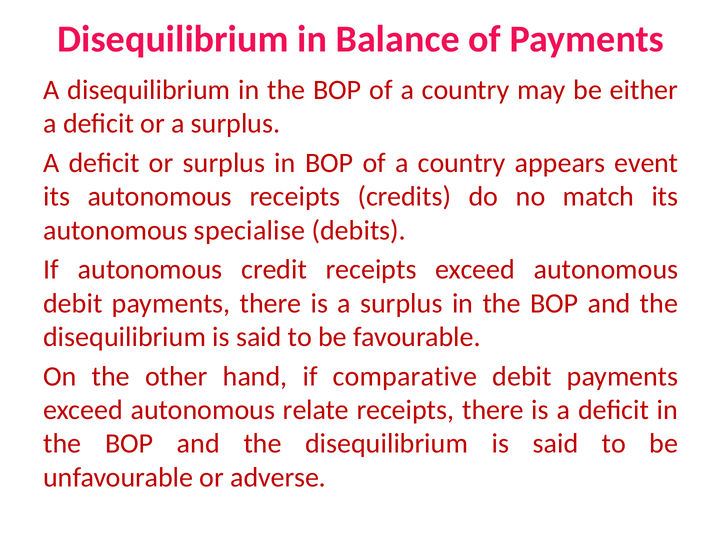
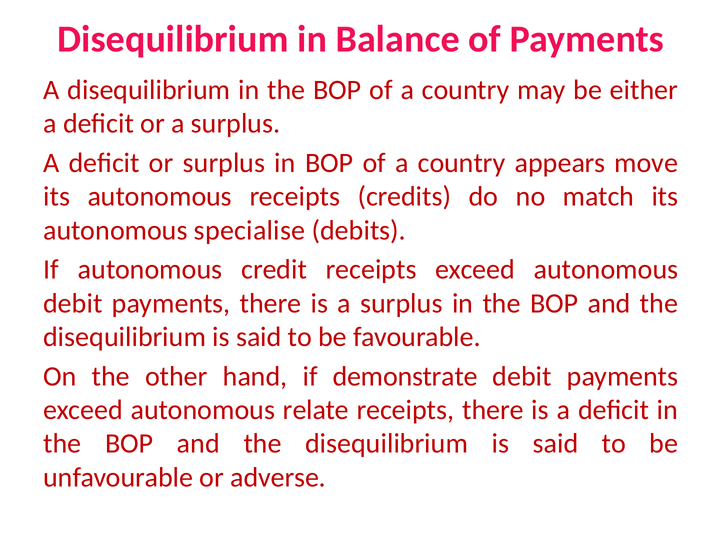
event: event -> move
comparative: comparative -> demonstrate
